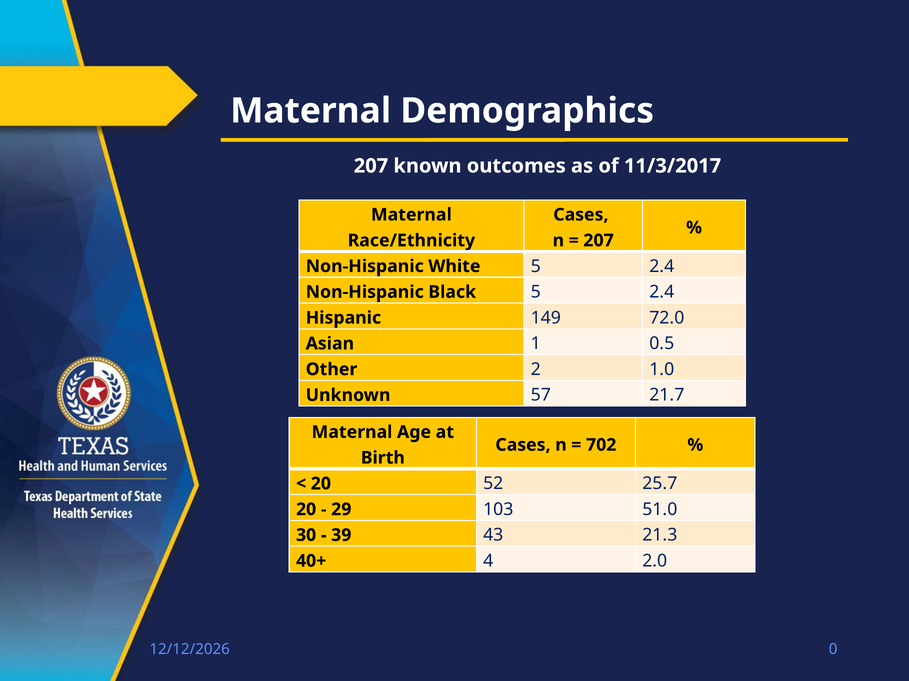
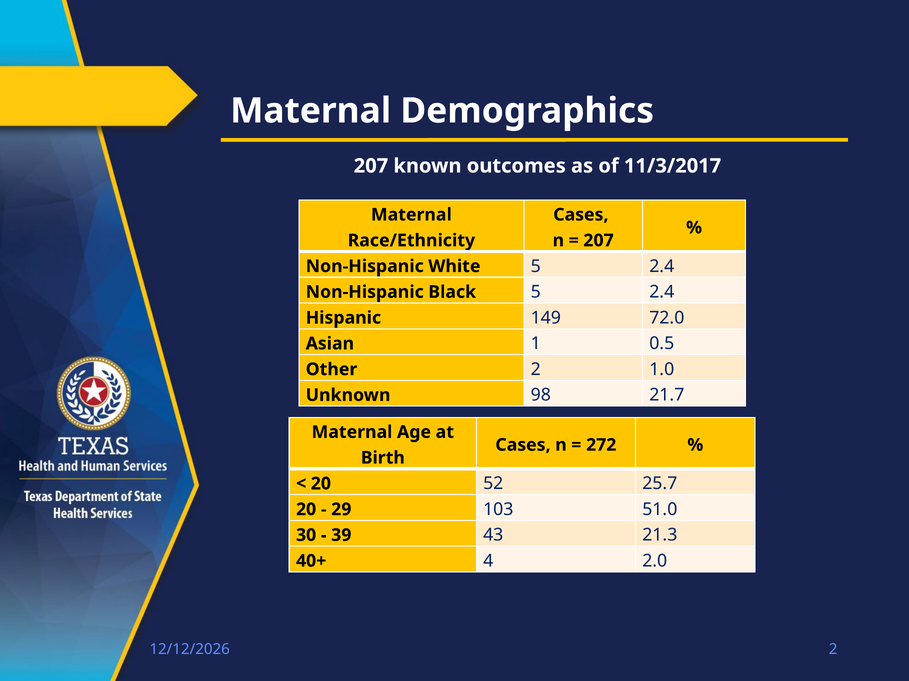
57: 57 -> 98
702: 702 -> 272
0 at (833, 650): 0 -> 2
